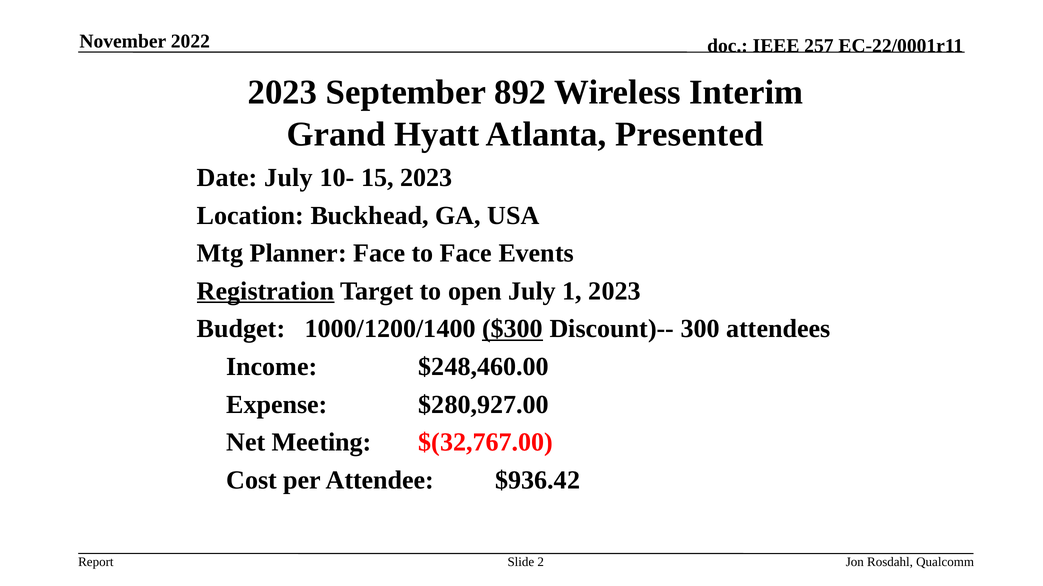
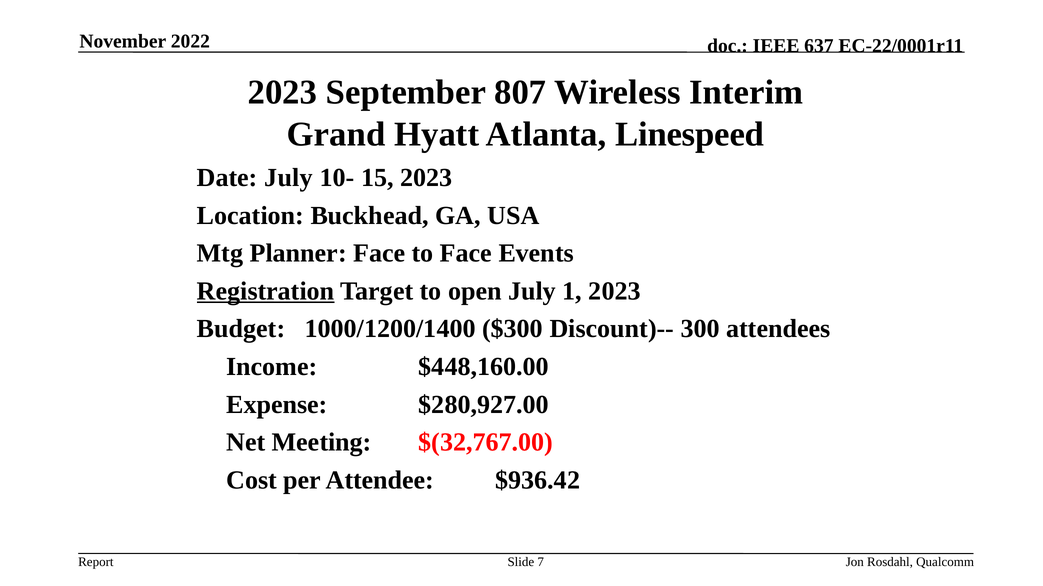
257: 257 -> 637
892: 892 -> 807
Presented: Presented -> Linespeed
$300 underline: present -> none
$248,460.00: $248,460.00 -> $448,160.00
2: 2 -> 7
